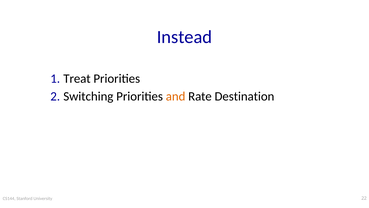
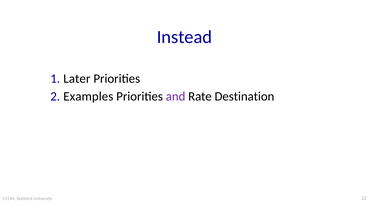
Treat: Treat -> Later
Switching: Switching -> Examples
and colour: orange -> purple
